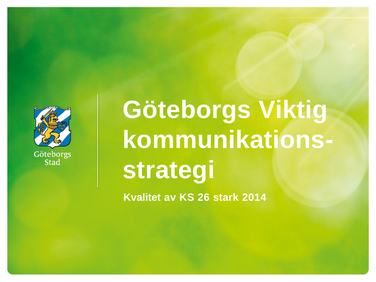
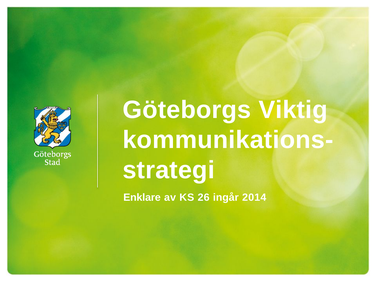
Kvalitet: Kvalitet -> Enklare
stark: stark -> ingår
